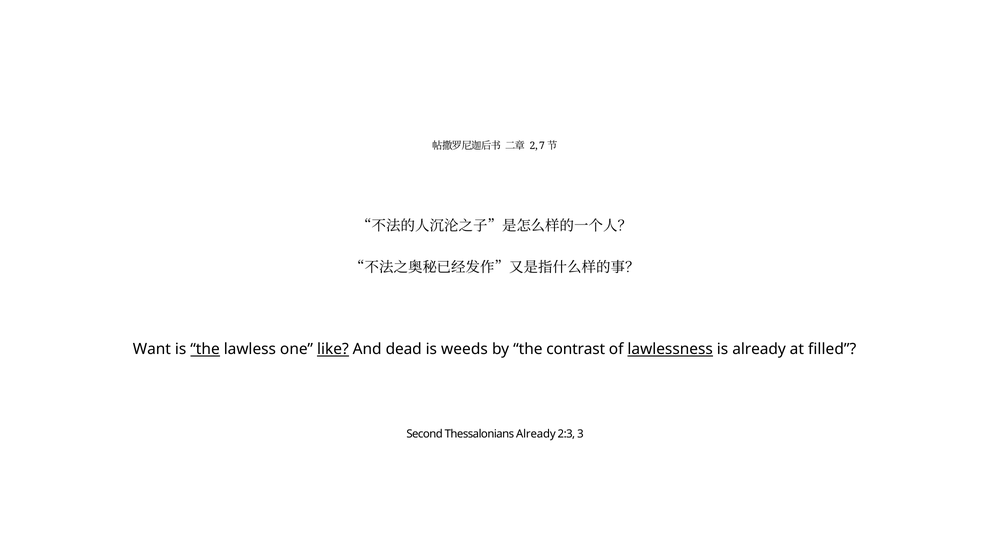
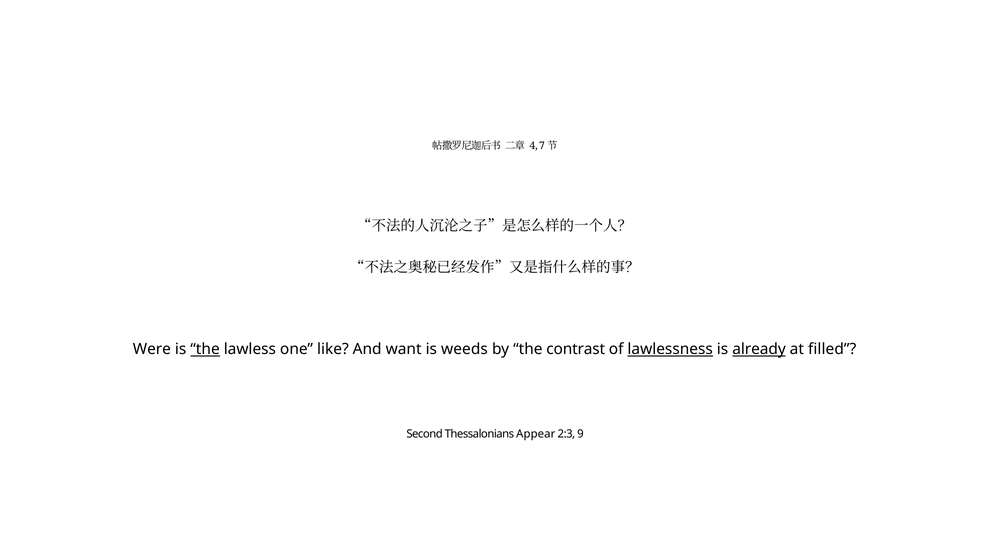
2: 2 -> 4
Want: Want -> Were
like underline: present -> none
dead: dead -> want
already at (759, 349) underline: none -> present
Thessalonians Already: Already -> Appear
3: 3 -> 9
